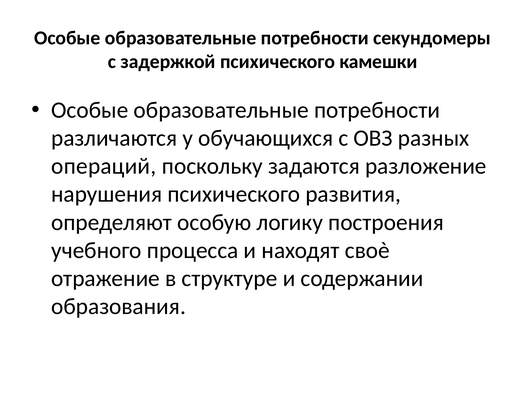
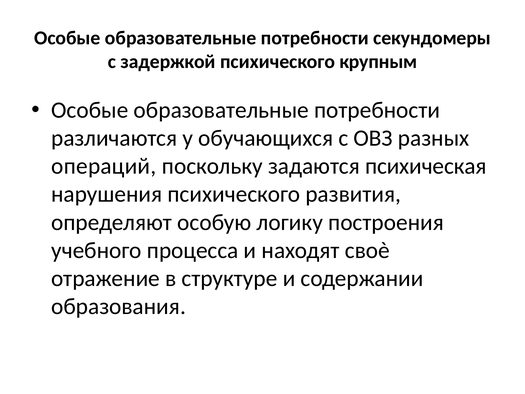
камешки: камешки -> крупным
разложение: разложение -> психическая
